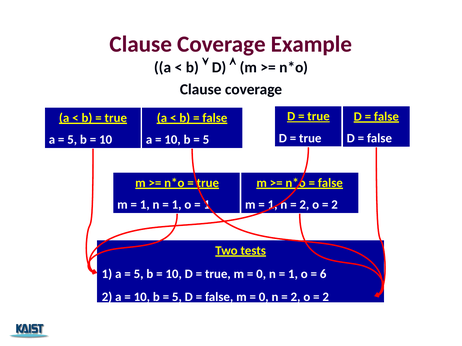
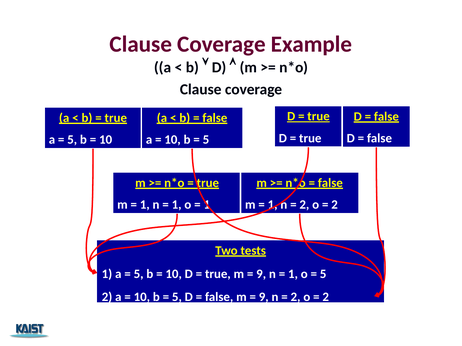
0 at (261, 274): 0 -> 9
6 at (323, 274): 6 -> 5
0 at (264, 297): 0 -> 9
